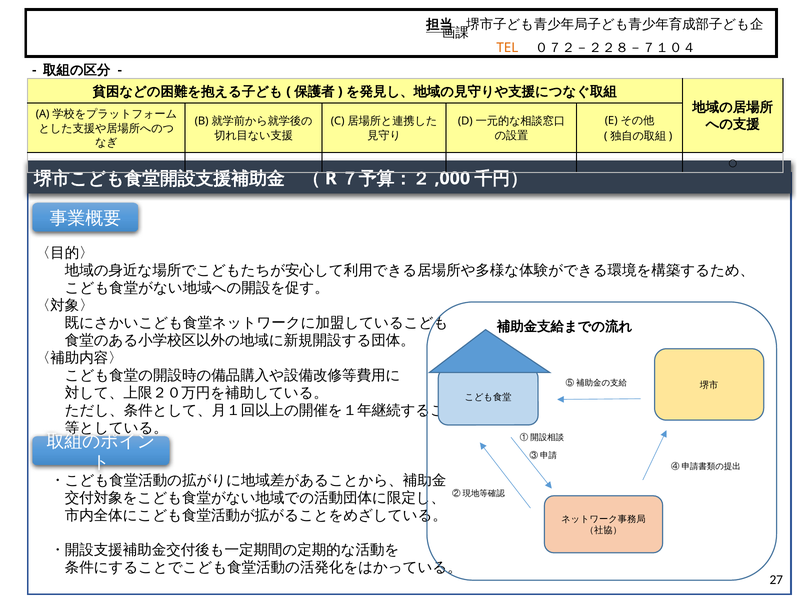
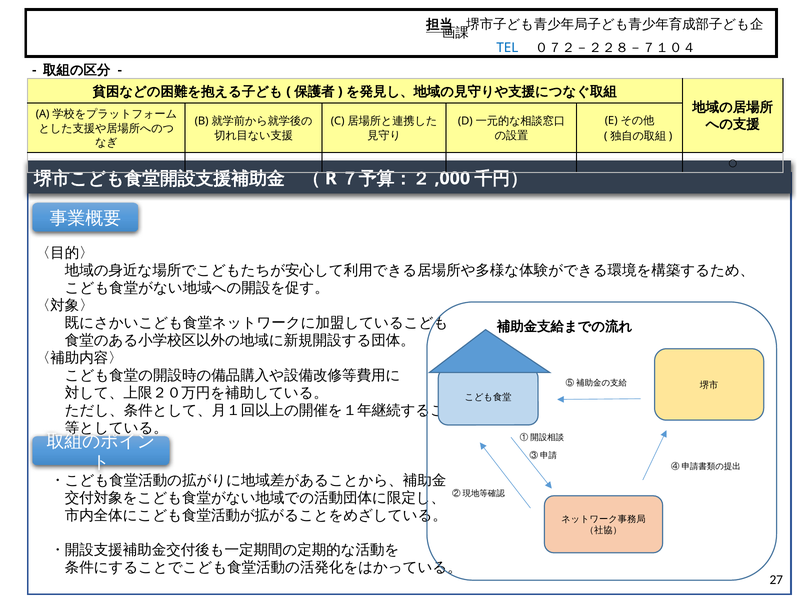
TEL colour: orange -> blue
